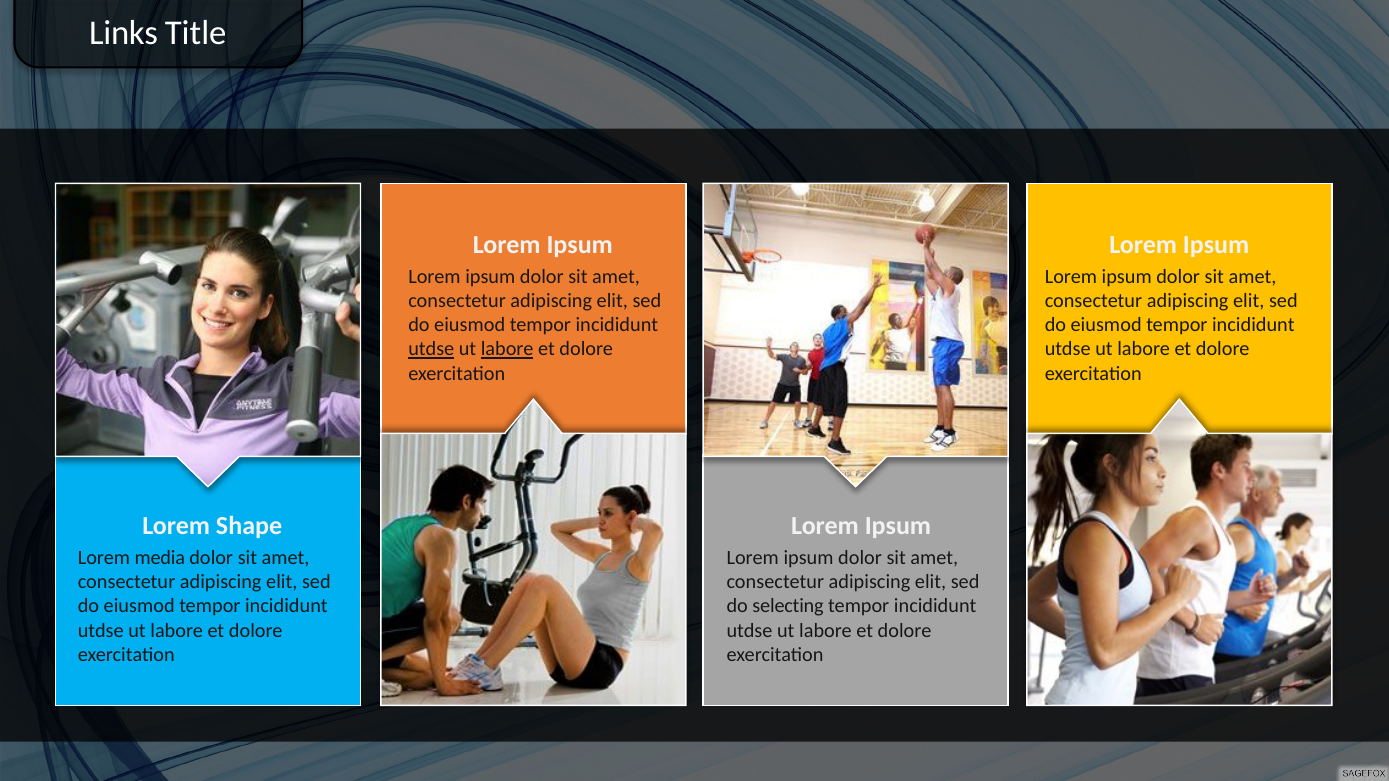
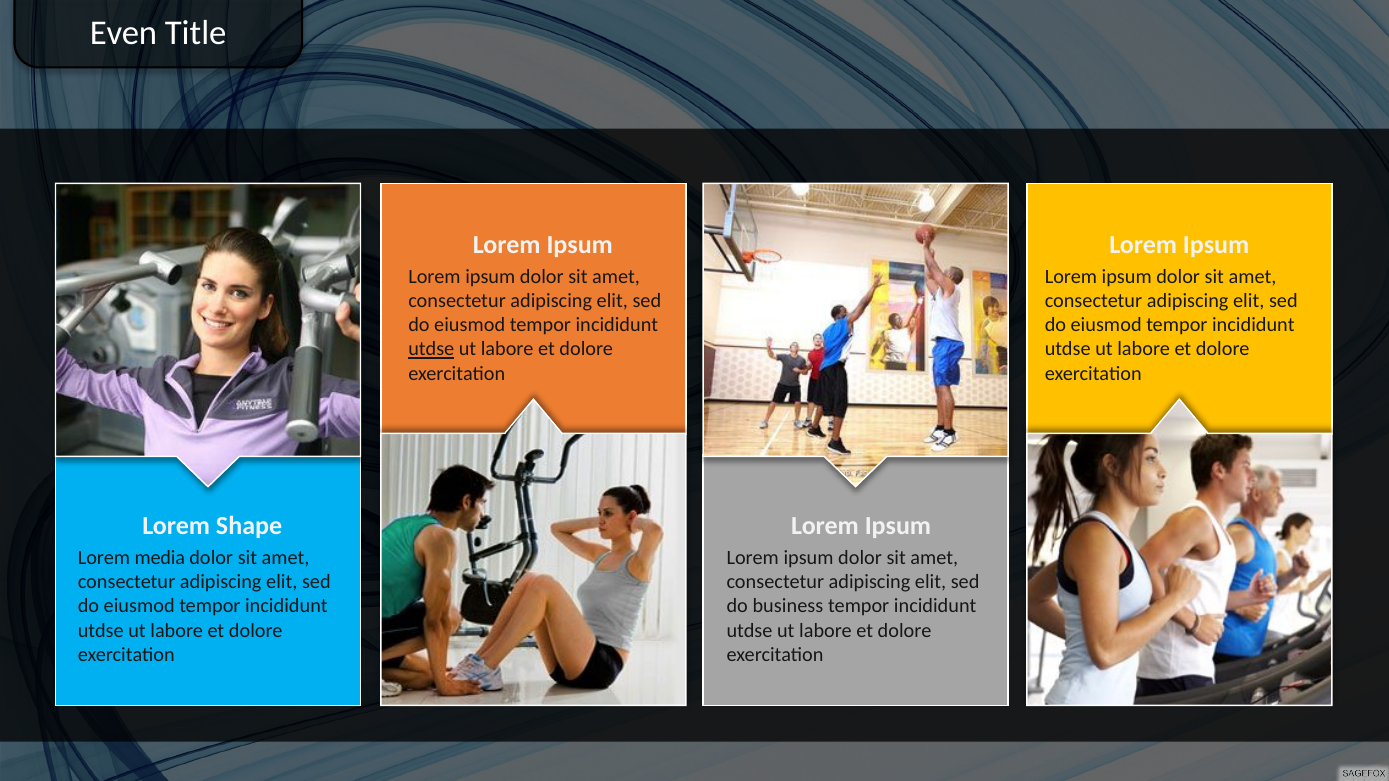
Links: Links -> Even
labore at (507, 349) underline: present -> none
selecting: selecting -> business
